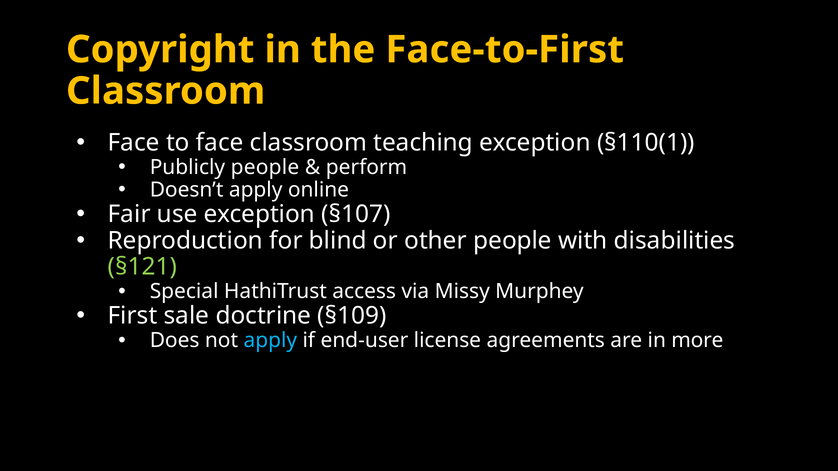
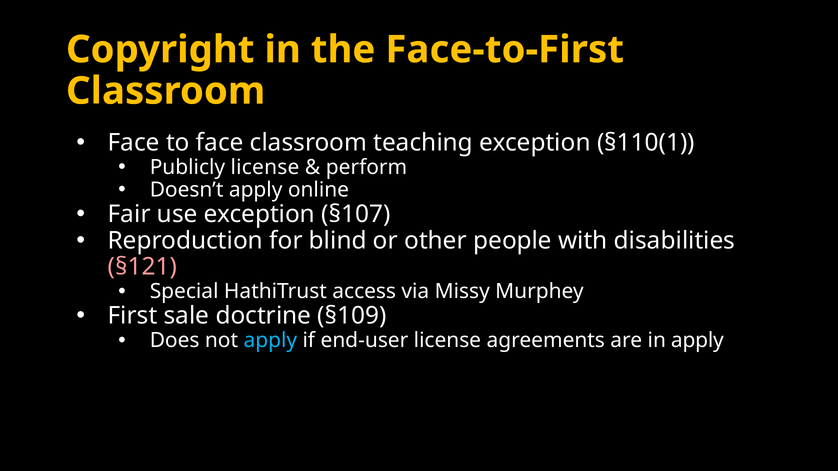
Publicly people: people -> license
§121 colour: light green -> pink
in more: more -> apply
